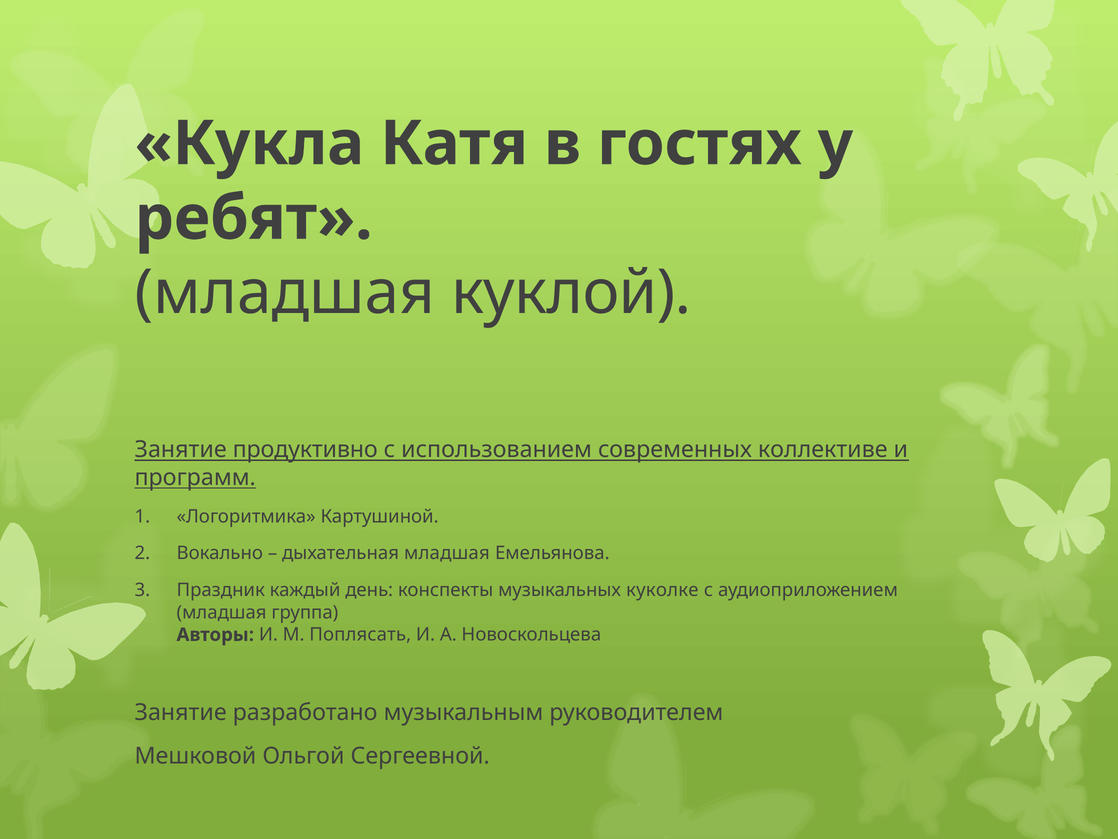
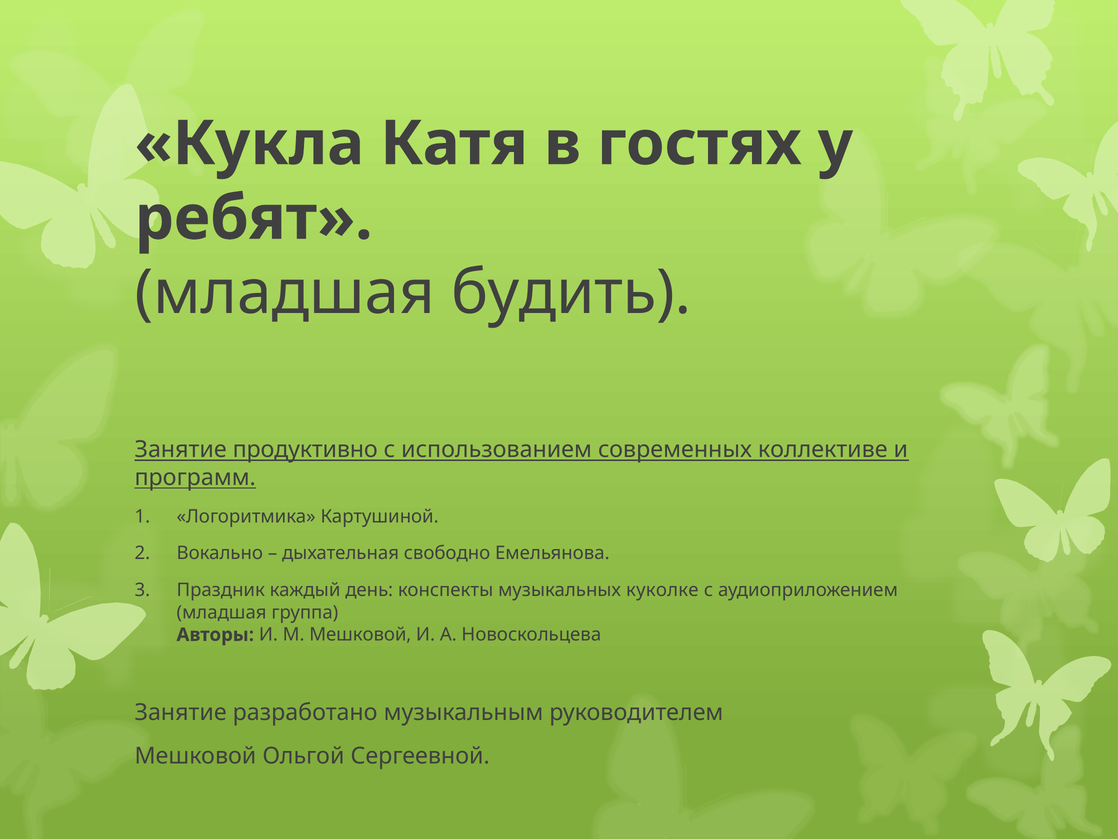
куклой: куклой -> будить
дыхательная младшая: младшая -> свободно
М Поплясать: Поплясать -> Мешковой
